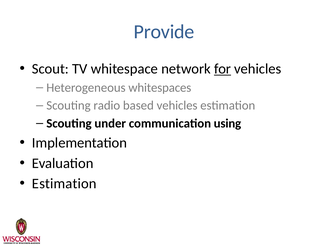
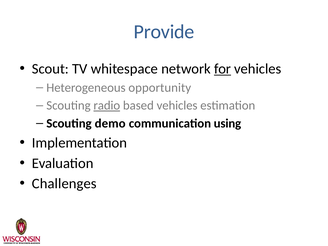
whitespaces: whitespaces -> opportunity
radio underline: none -> present
under: under -> demo
Estimation at (64, 184): Estimation -> Challenges
